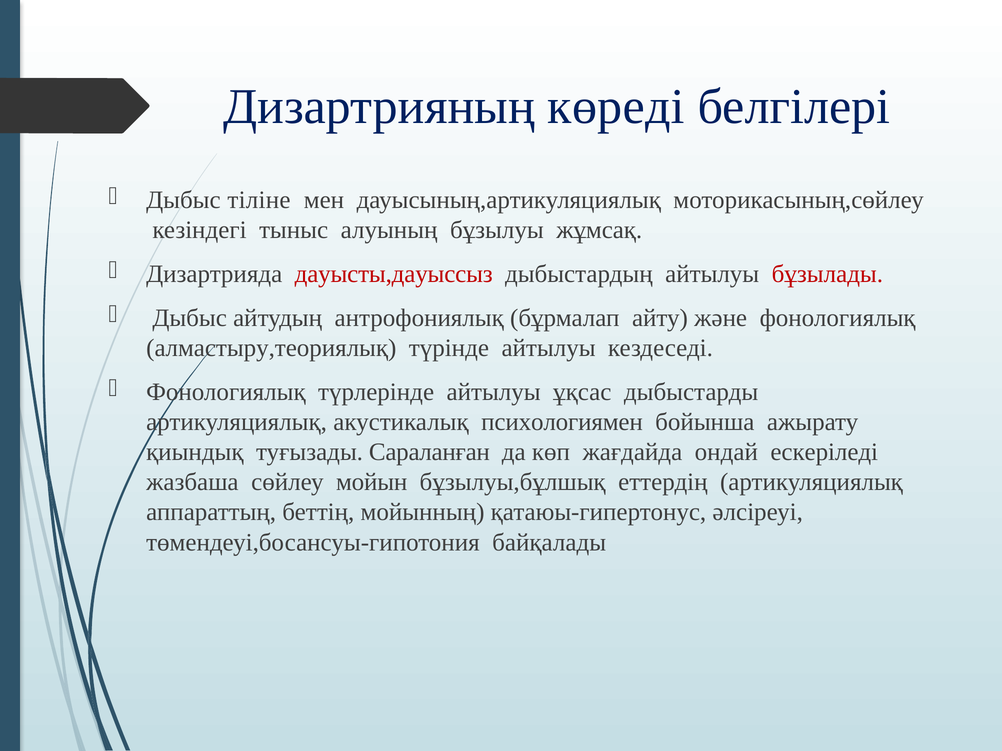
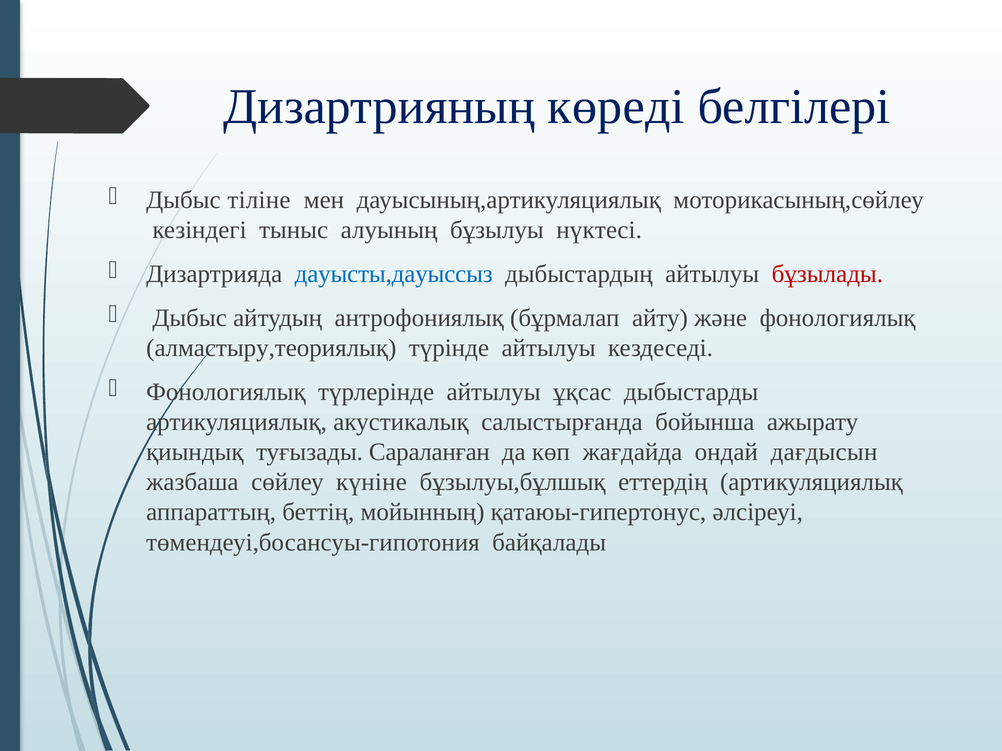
жұмсақ: жұмсақ -> нүктесі
дауысты,дауыссыз colour: red -> blue
психологиямен: психологиямен -> салыстырғанда
ескеріледі: ескеріледі -> дағдысын
мойын: мойын -> күніне
